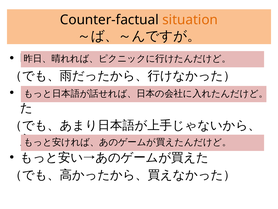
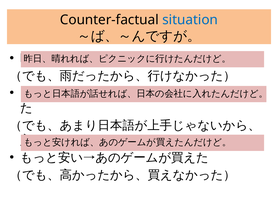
situation colour: orange -> blue
